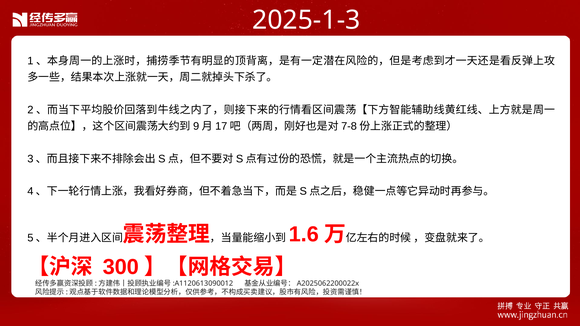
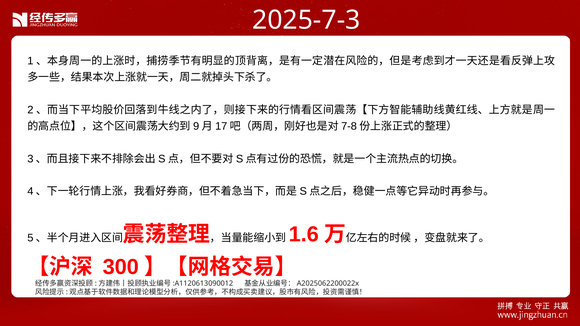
2025-1-3: 2025-1-3 -> 2025-7-3
